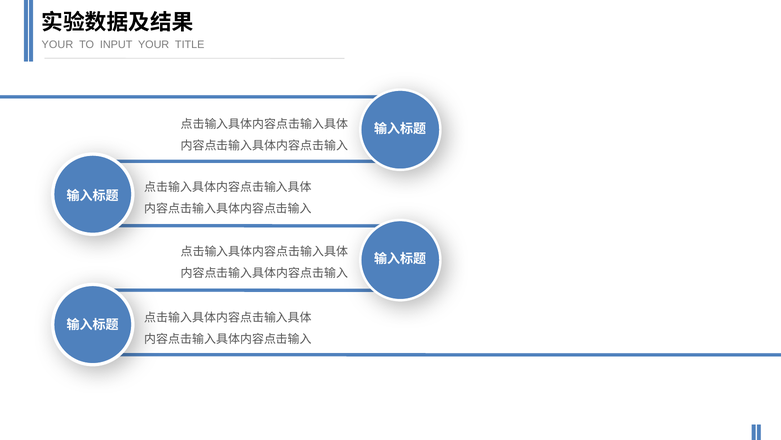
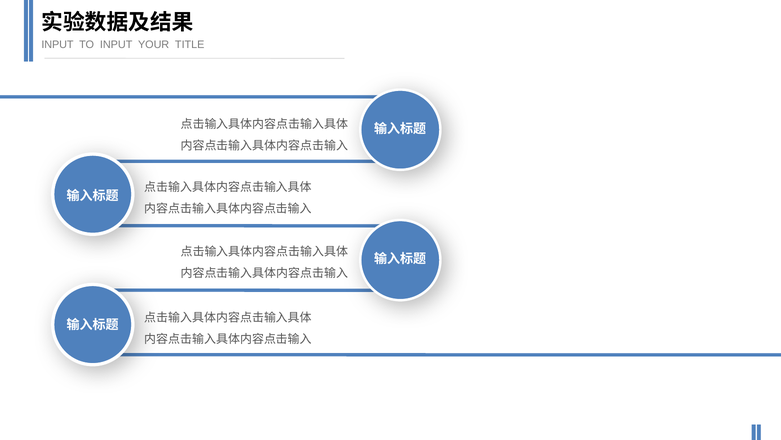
YOUR at (57, 45): YOUR -> INPUT
